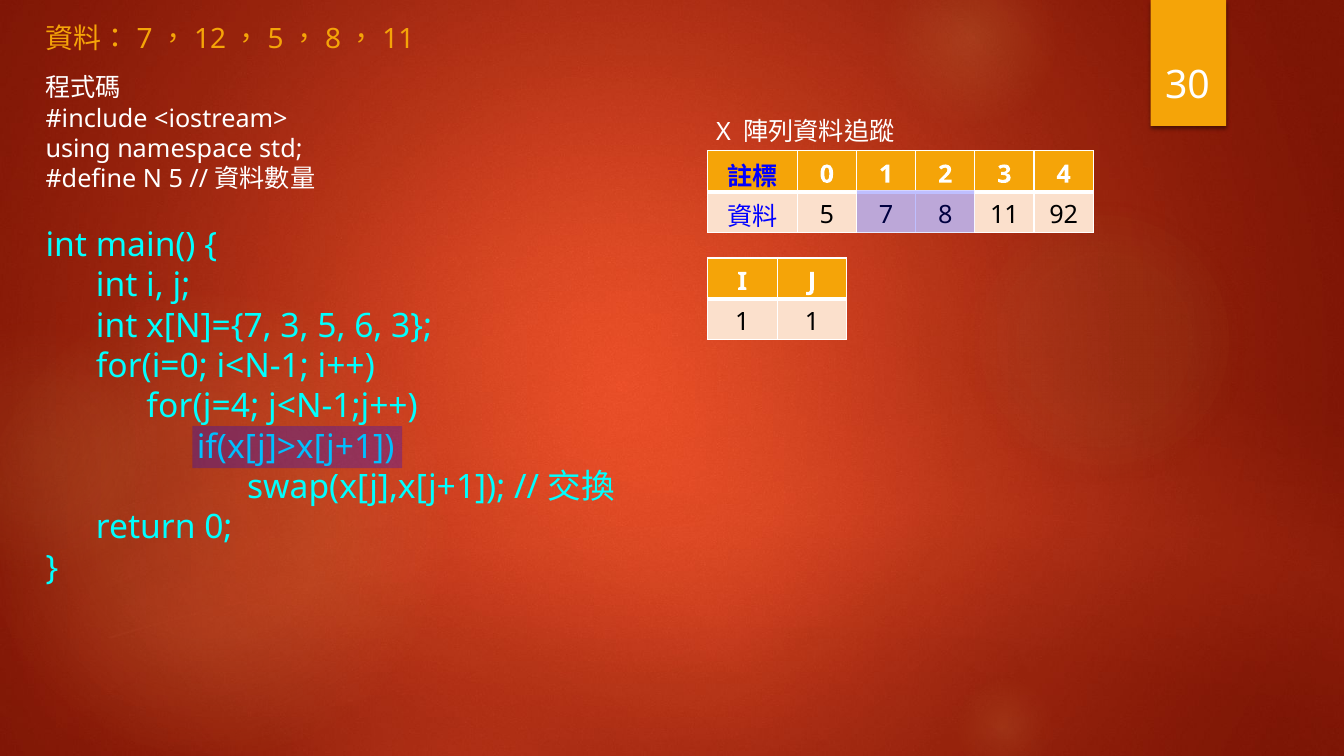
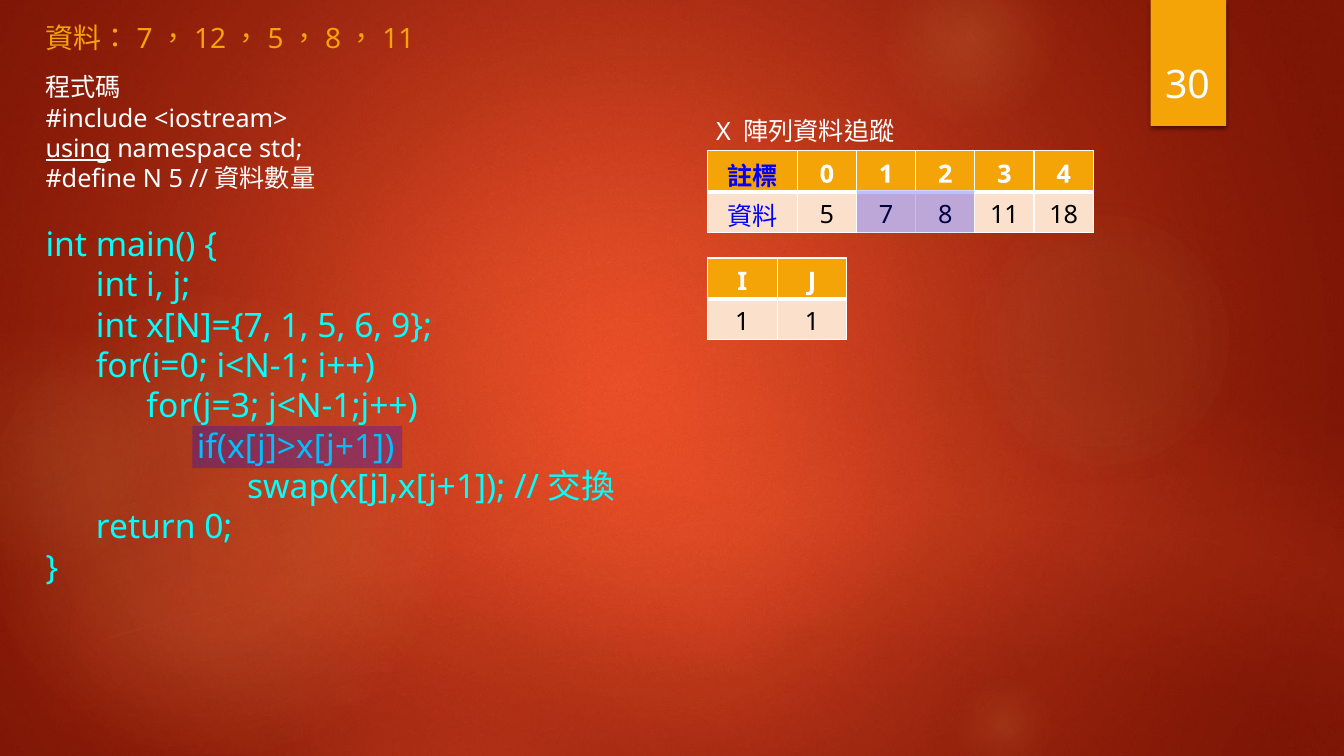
using underline: none -> present
92: 92 -> 18
x[N]={7 3: 3 -> 1
6 3: 3 -> 9
for(j=4: for(j=4 -> for(j=3
